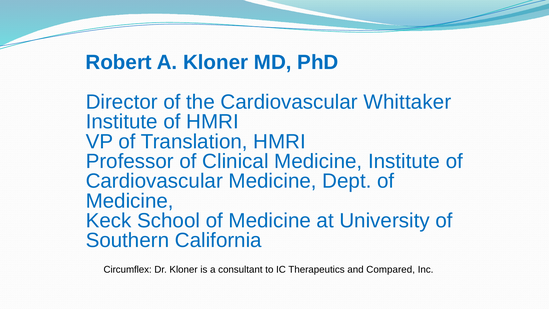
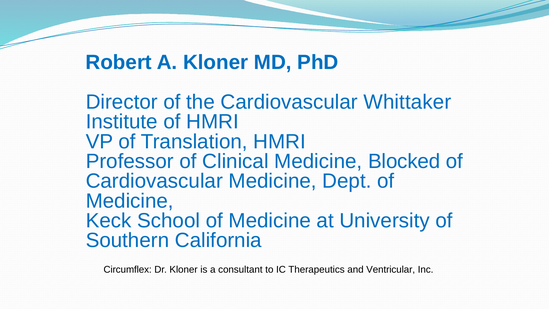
Medicine Institute: Institute -> Blocked
Compared: Compared -> Ventricular
